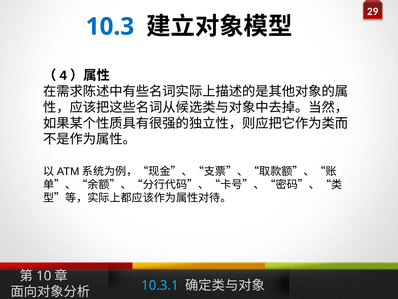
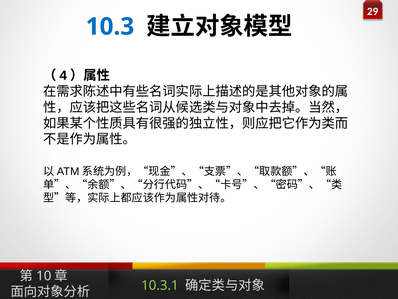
10.3.1 colour: light blue -> light green
